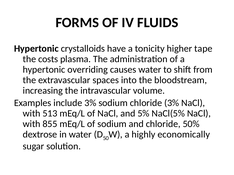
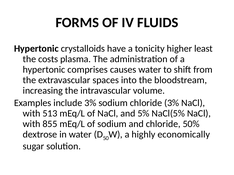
tape: tape -> least
overriding: overriding -> comprises
